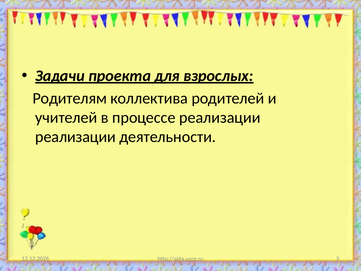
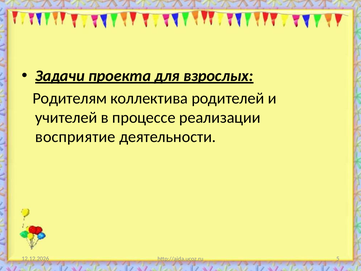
реализации at (75, 137): реализации -> восприятие
